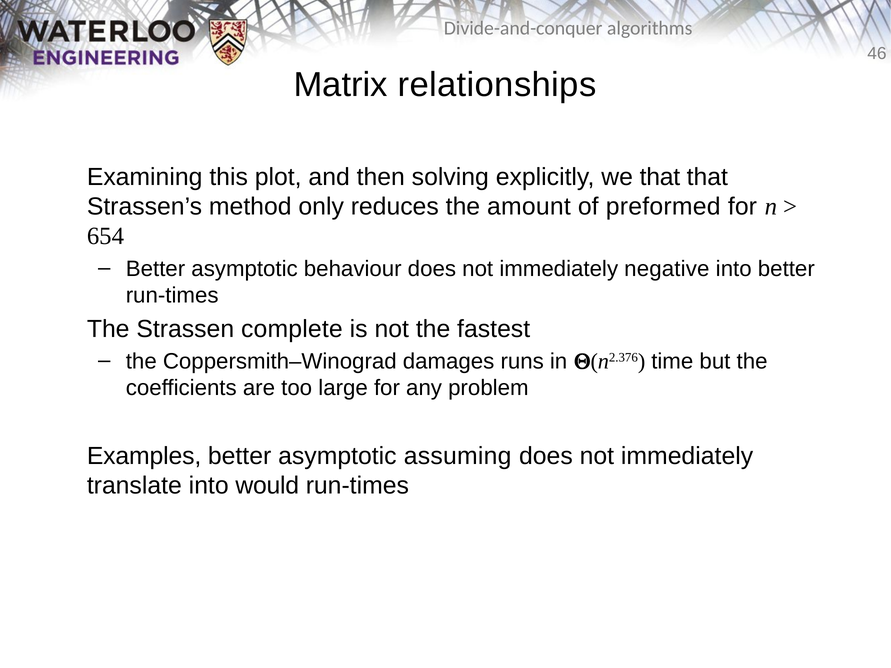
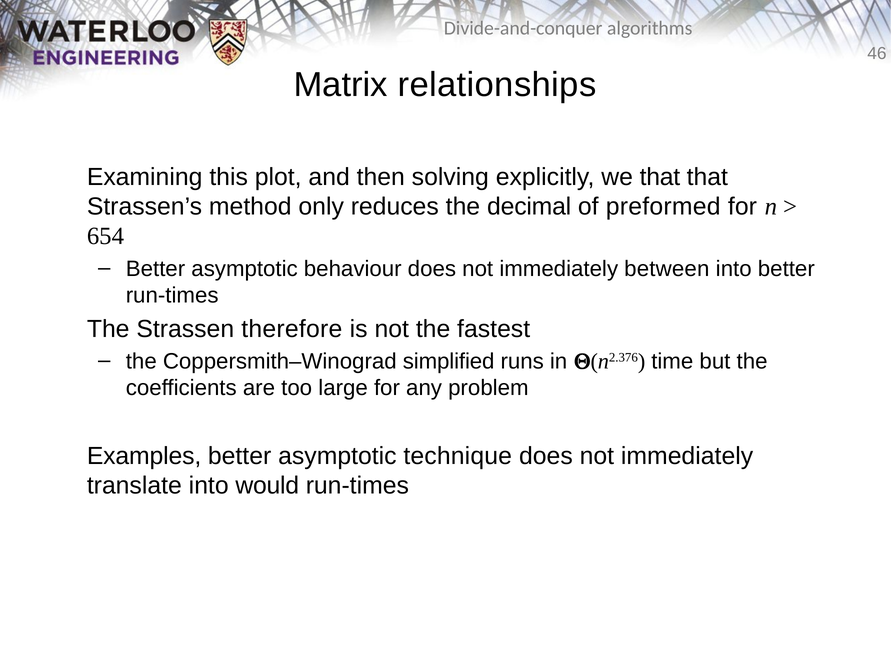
amount: amount -> decimal
negative: negative -> between
complete: complete -> therefore
damages: damages -> simplified
assuming: assuming -> technique
